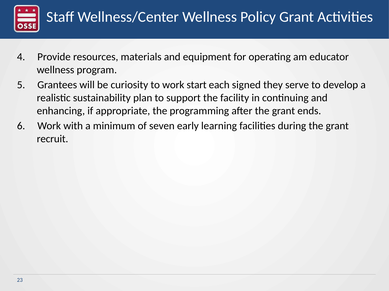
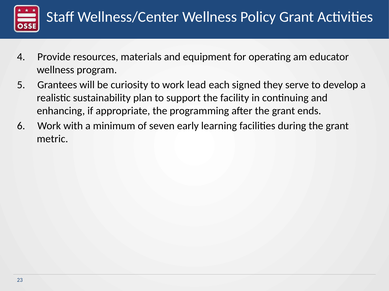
start: start -> lead
recruit: recruit -> metric
